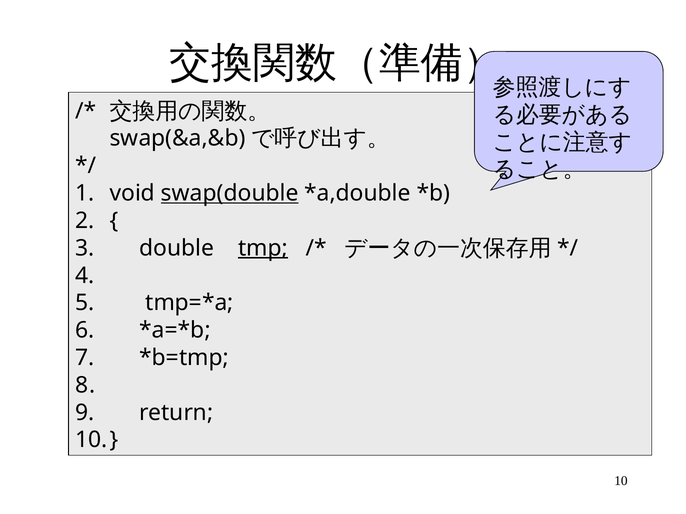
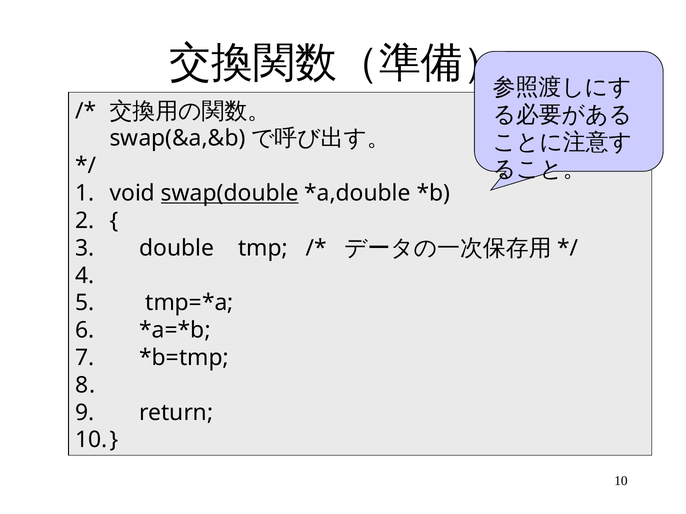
tmp underline: present -> none
